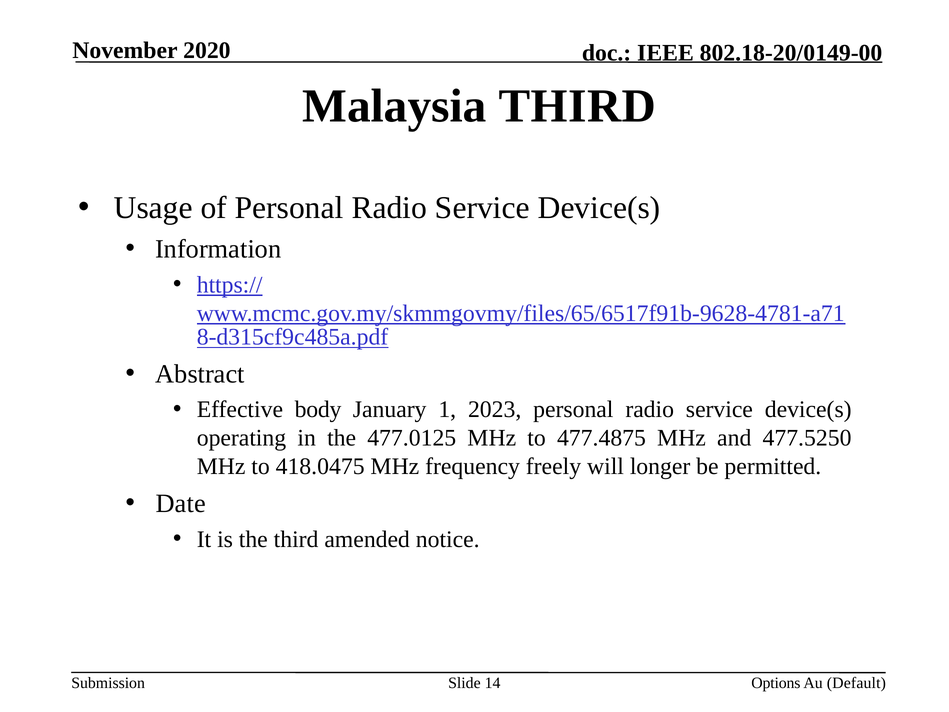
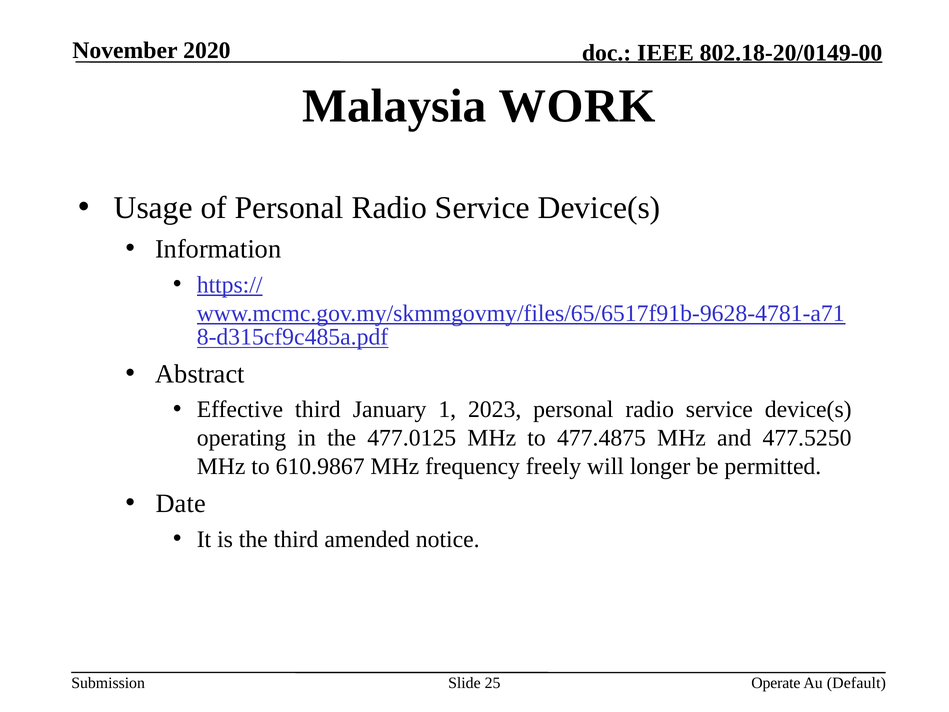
Malaysia THIRD: THIRD -> WORK
Effective body: body -> third
418.0475: 418.0475 -> 610.9867
14: 14 -> 25
Options: Options -> Operate
